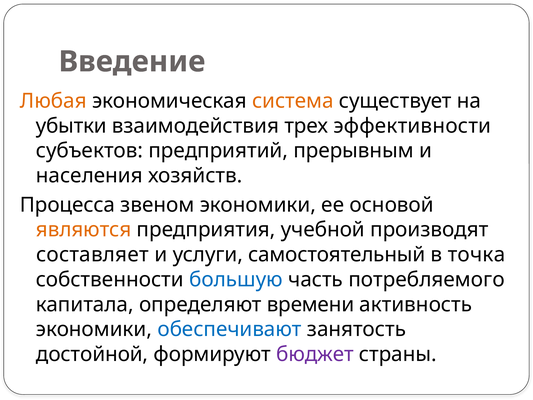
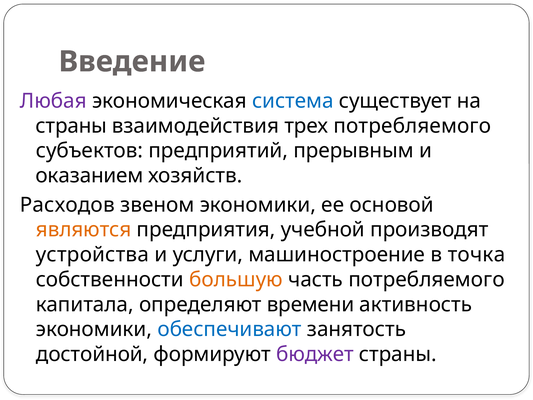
Любая colour: orange -> purple
система colour: orange -> blue
убытки at (71, 126): убытки -> страны
трех эффективности: эффективности -> потребляемого
населения: населения -> оказанием
Процесса: Процесса -> Расходов
составляет: составляет -> устройства
самостоятельный: самостоятельный -> машиностроение
большую colour: blue -> orange
